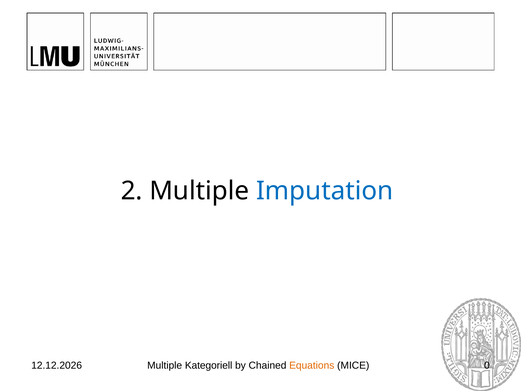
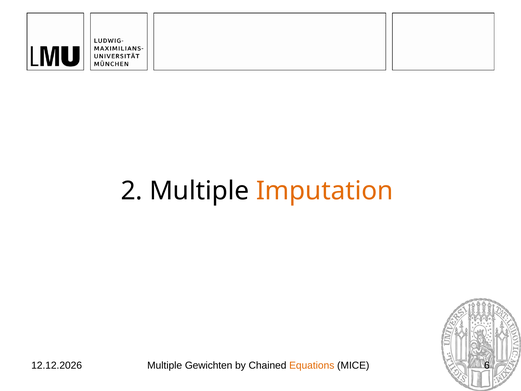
Imputation colour: blue -> orange
Kategoriell: Kategoriell -> Gewichten
0: 0 -> 6
